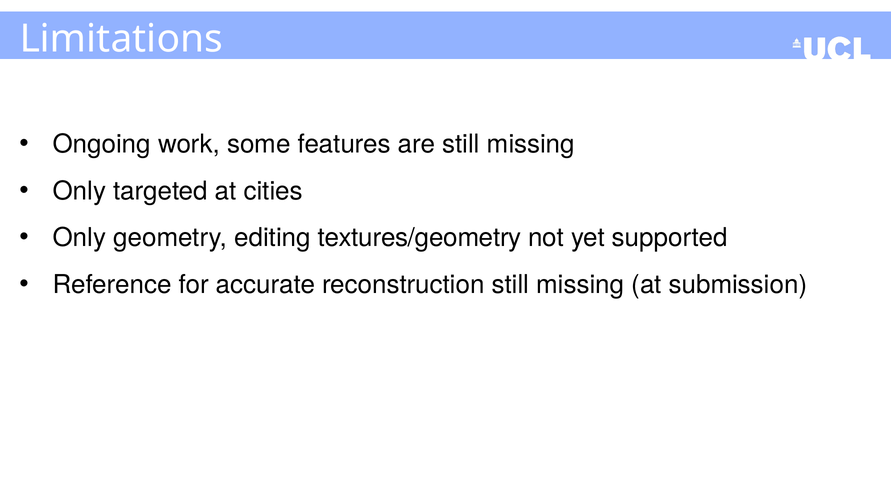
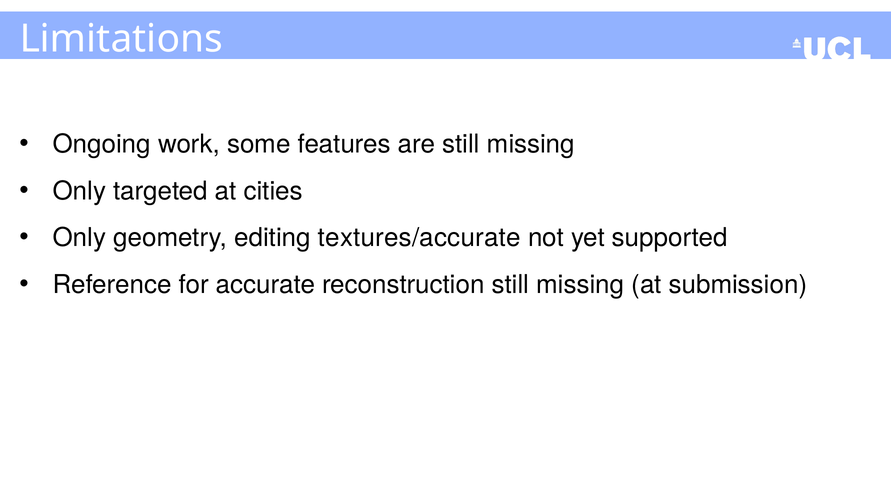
textures/geometry: textures/geometry -> textures/accurate
